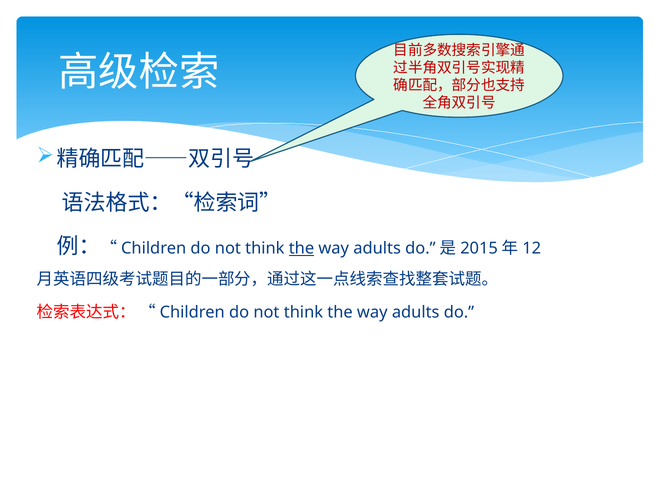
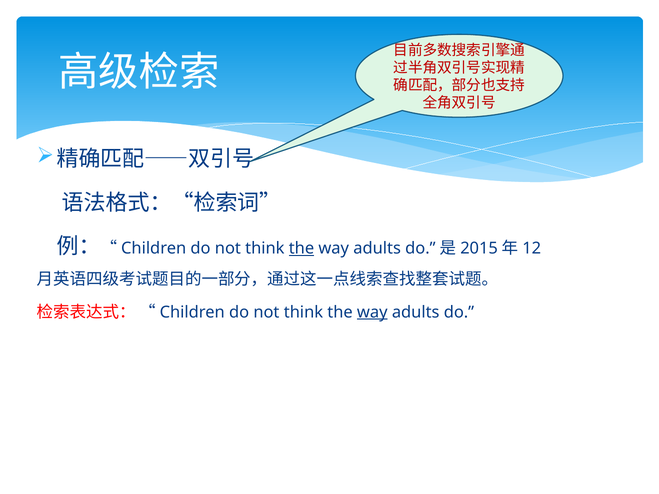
way at (372, 312) underline: none -> present
